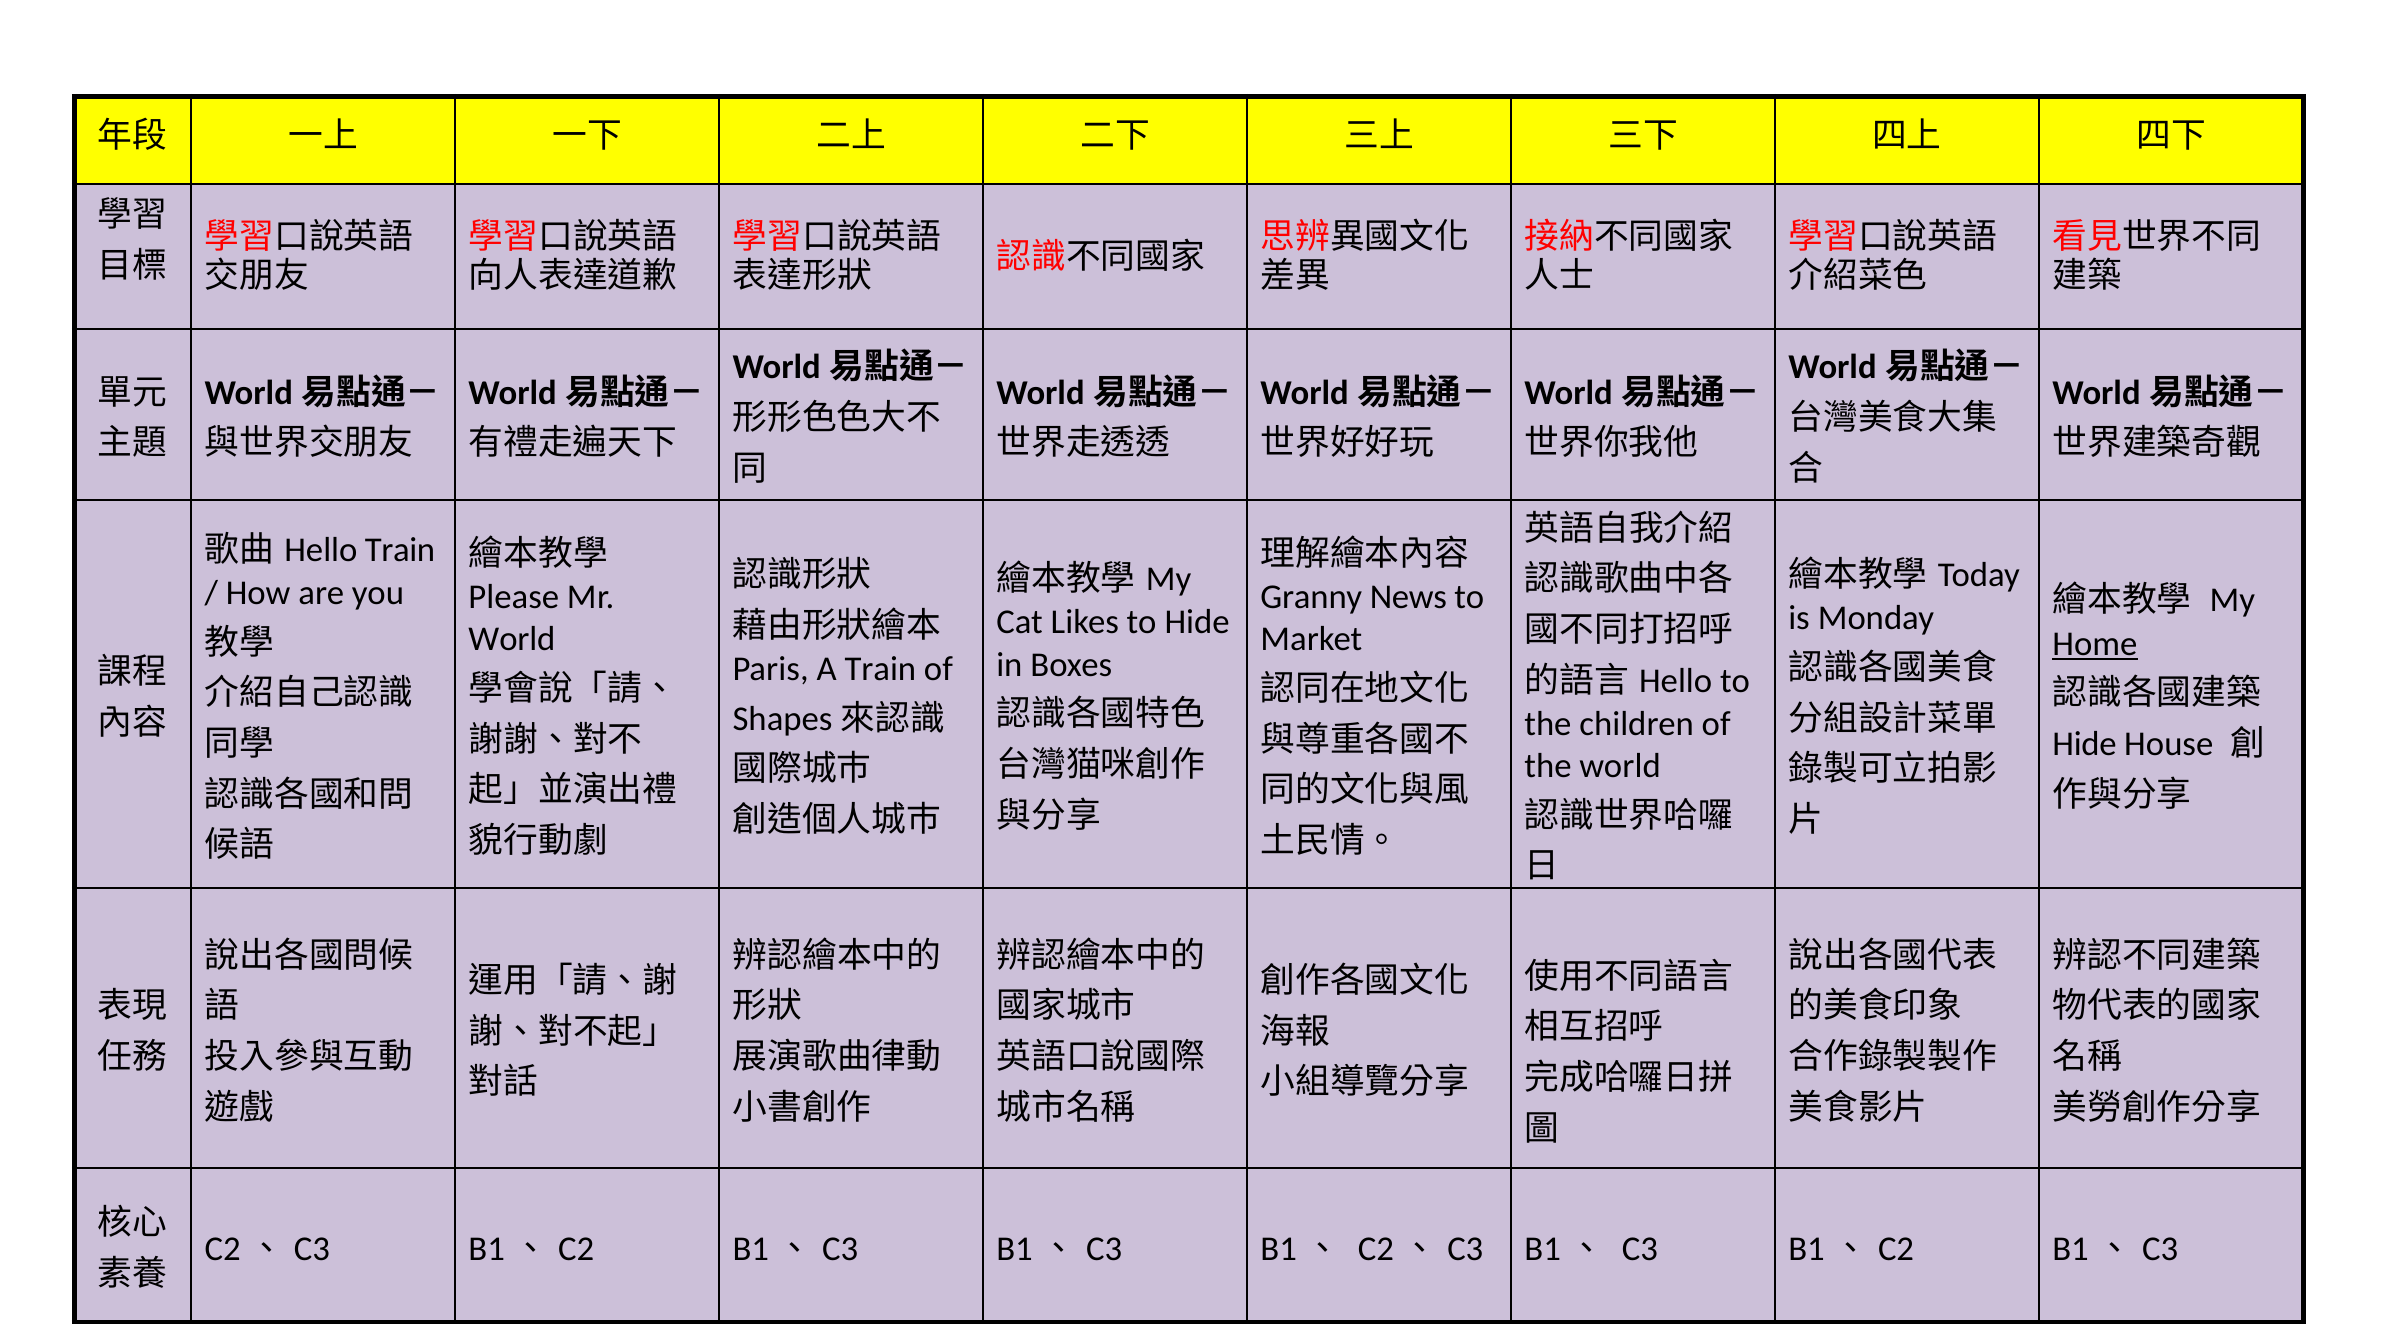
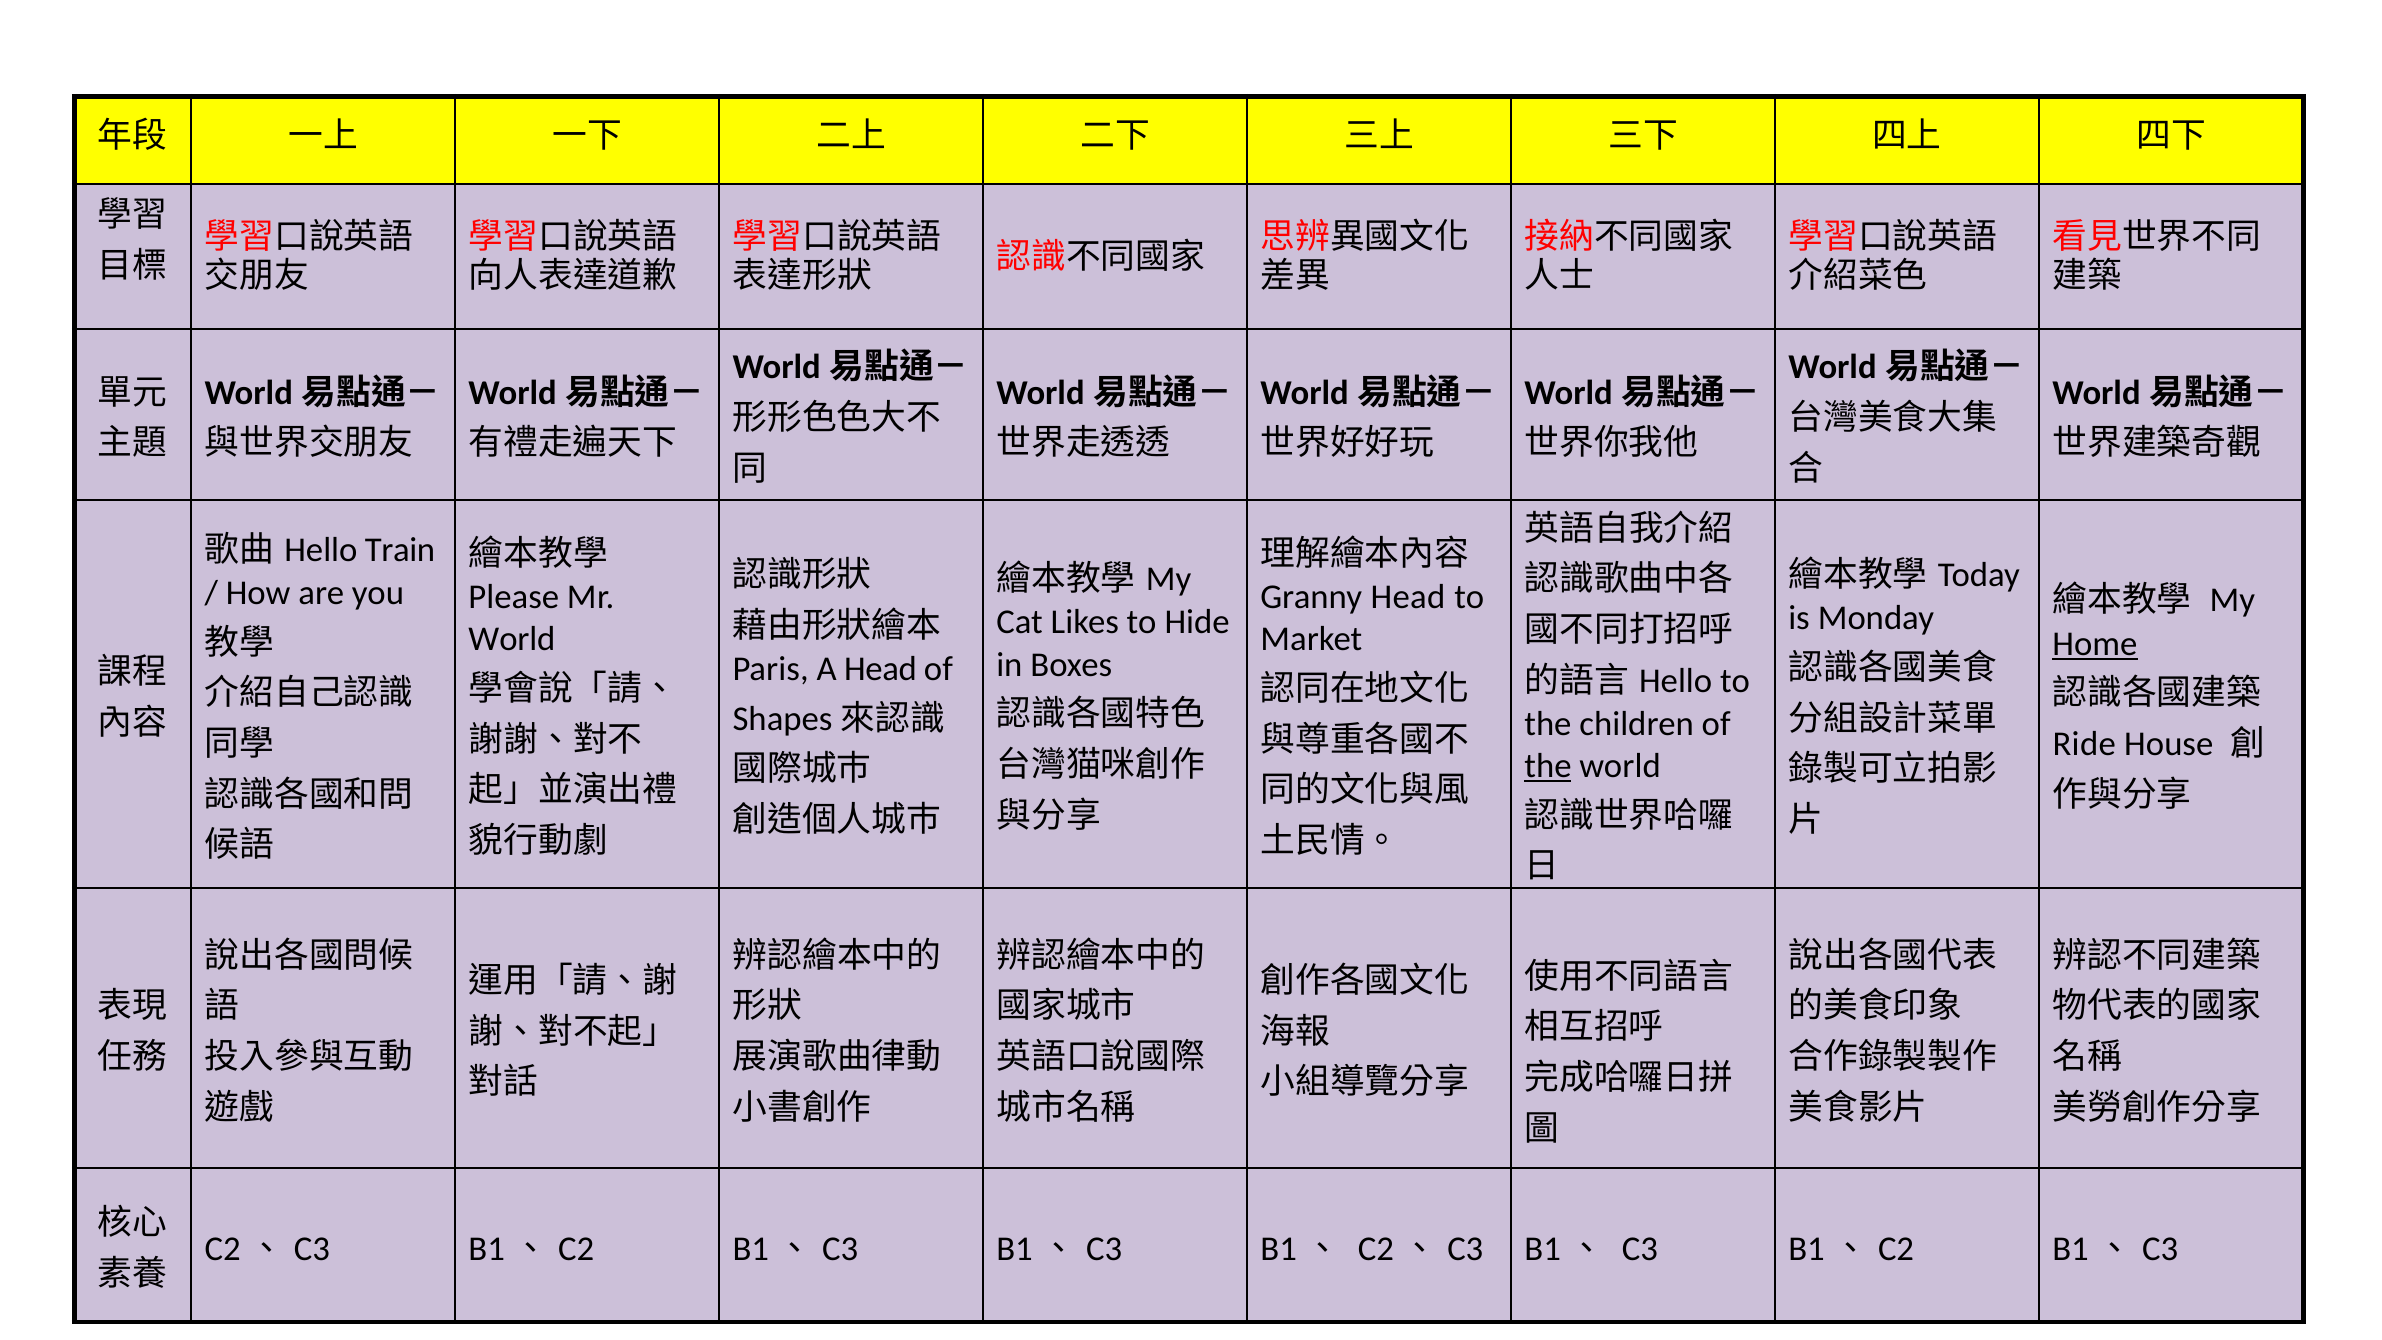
News at (1408, 597): News -> Head
A Train: Train -> Head
Hide at (2085, 744): Hide -> Ride
the at (1548, 766) underline: none -> present
